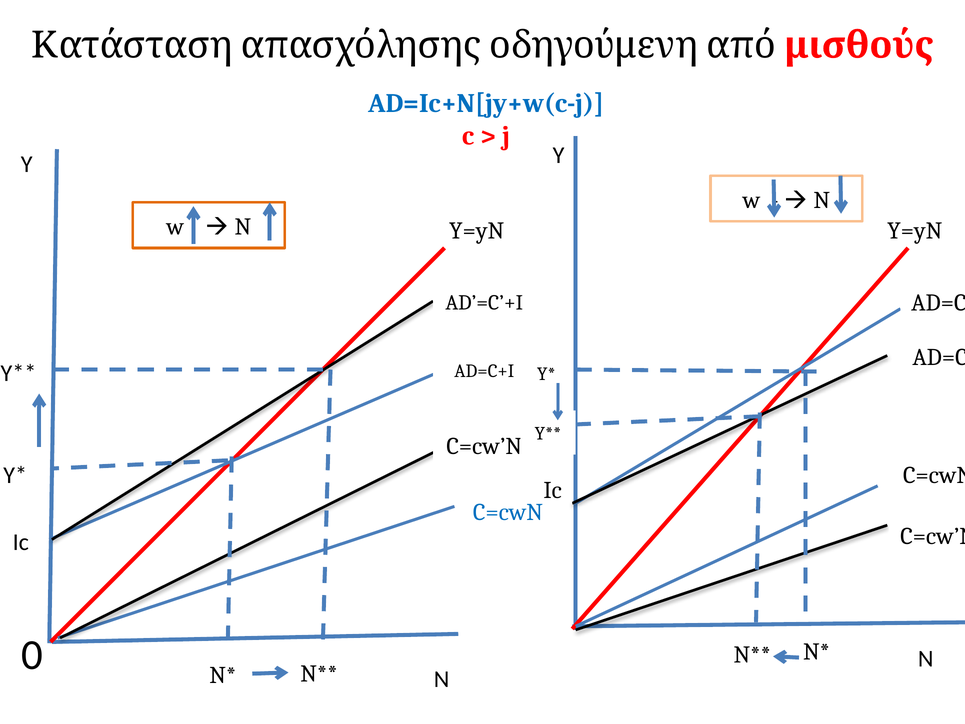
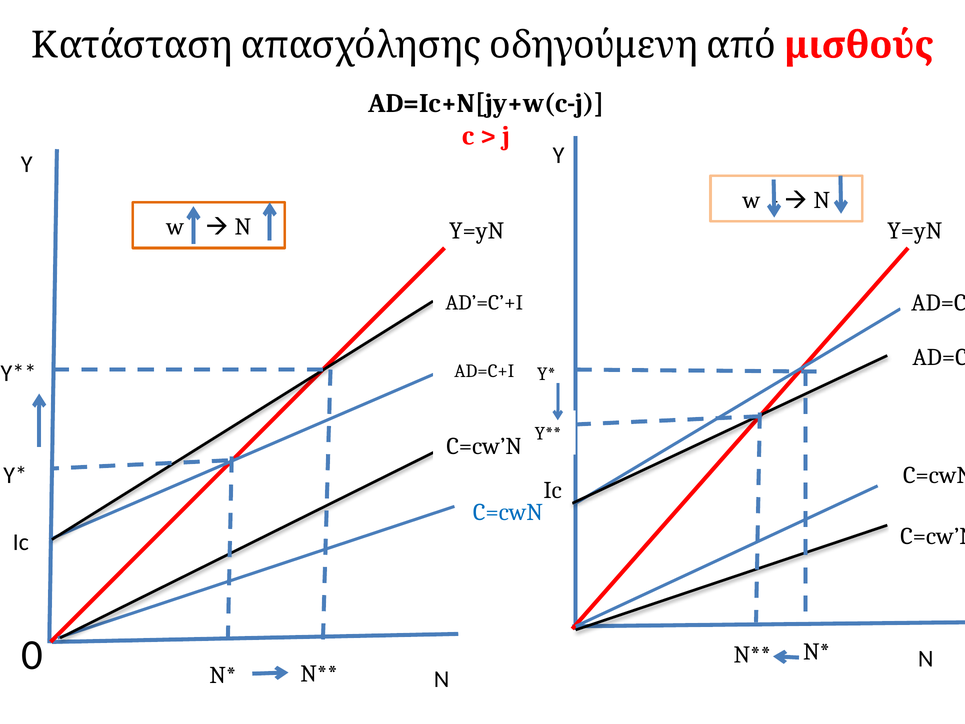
AD=Ic+N[jy+w(c-j colour: blue -> black
